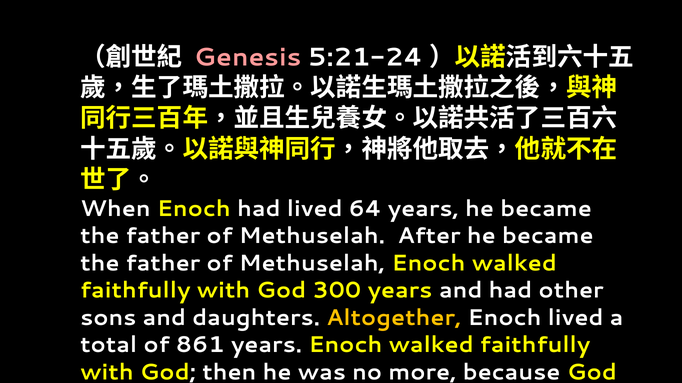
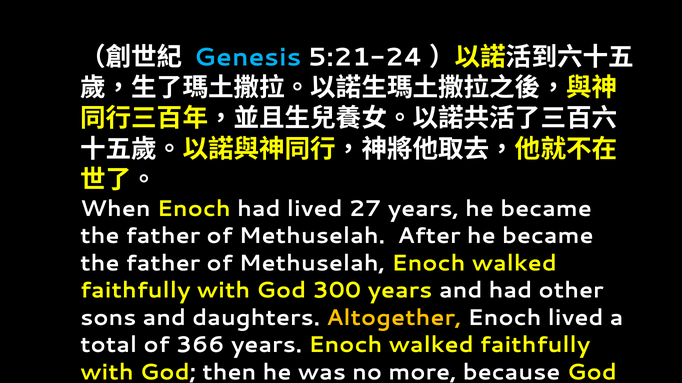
Genesis colour: pink -> light blue
64: 64 -> 27
861: 861 -> 366
